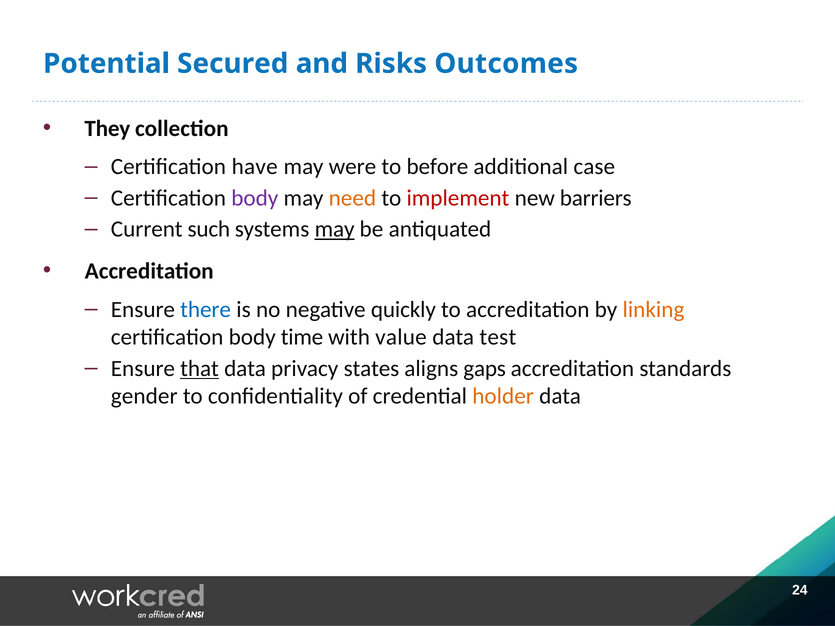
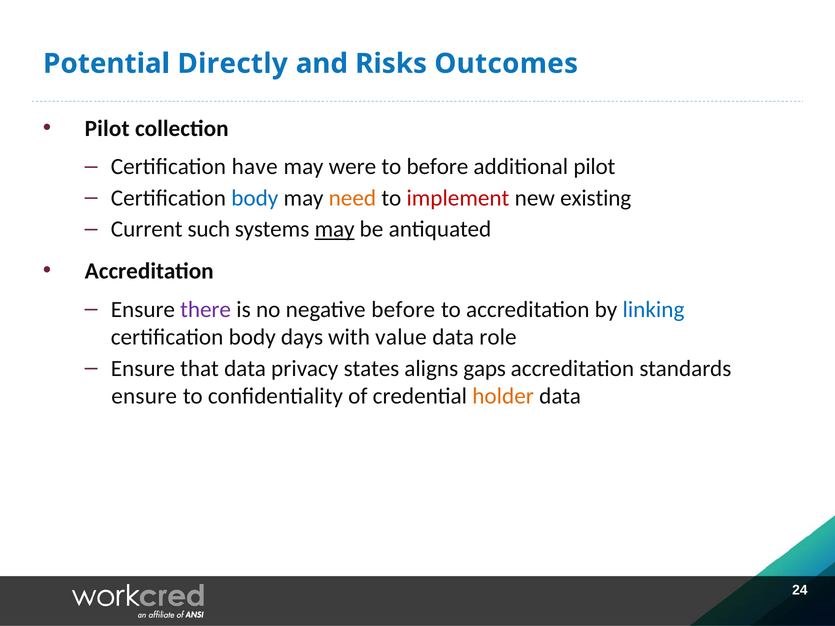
Secured: Secured -> Directly
They at (107, 128): They -> Pilot
additional case: case -> pilot
body at (255, 198) colour: purple -> blue
barriers: barriers -> existing
there colour: blue -> purple
negative quickly: quickly -> before
linking colour: orange -> blue
time: time -> days
test: test -> role
that underline: present -> none
gender at (144, 396): gender -> ensure
